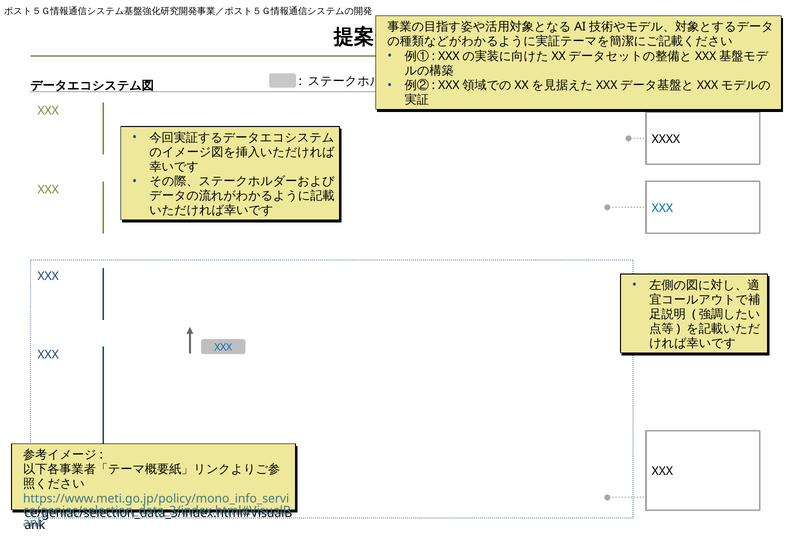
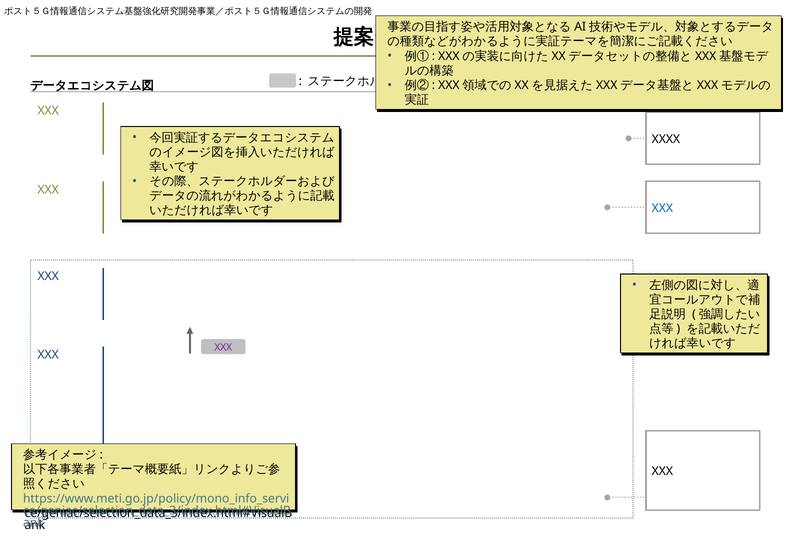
XXX at (223, 347) colour: blue -> purple
